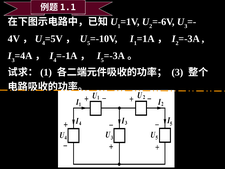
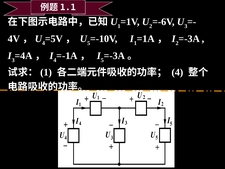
3 at (177, 72): 3 -> 4
